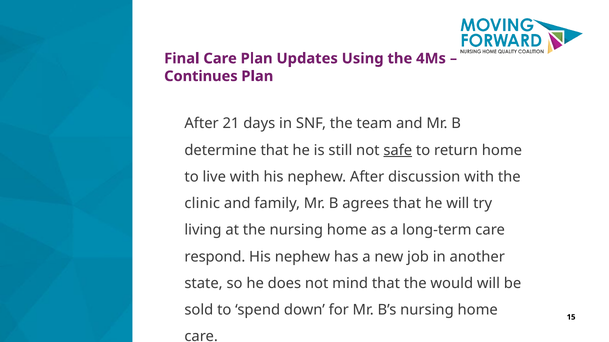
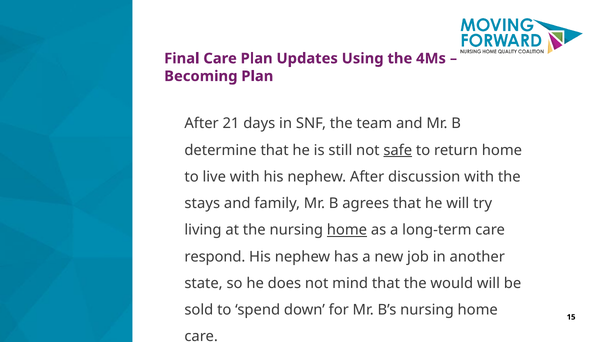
Continues: Continues -> Becoming
clinic: clinic -> stays
home at (347, 230) underline: none -> present
